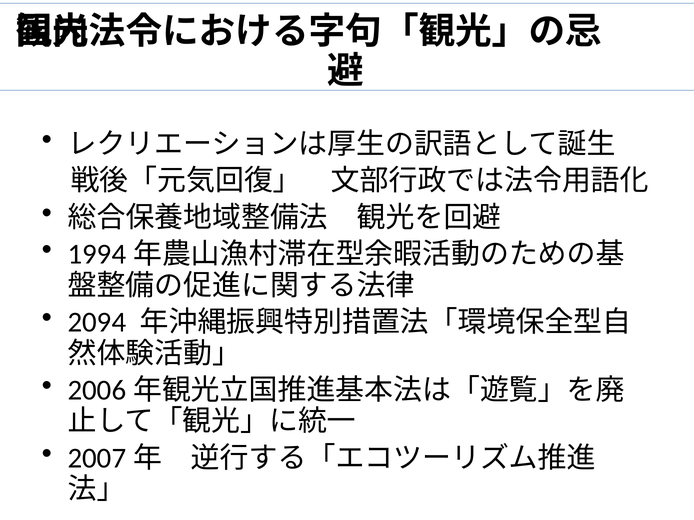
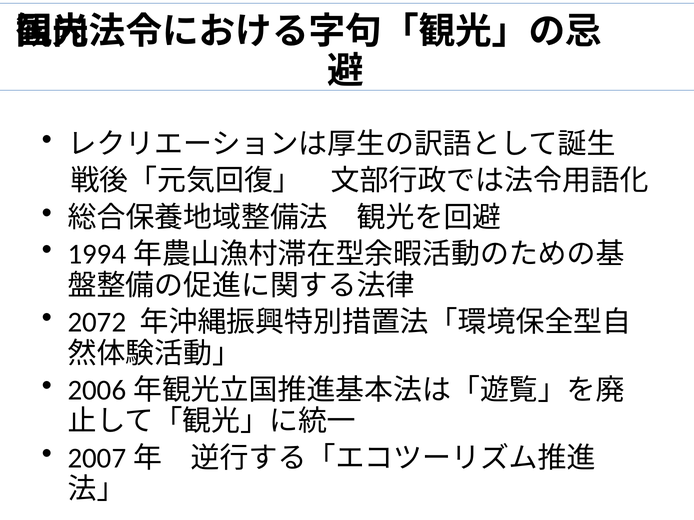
2094: 2094 -> 2072
